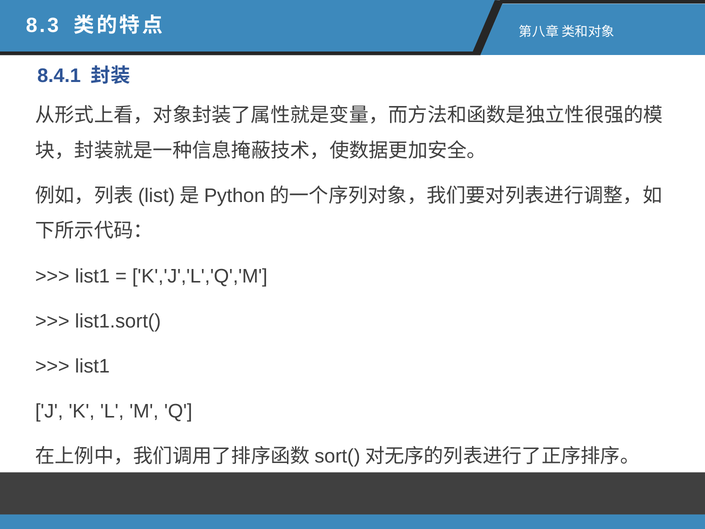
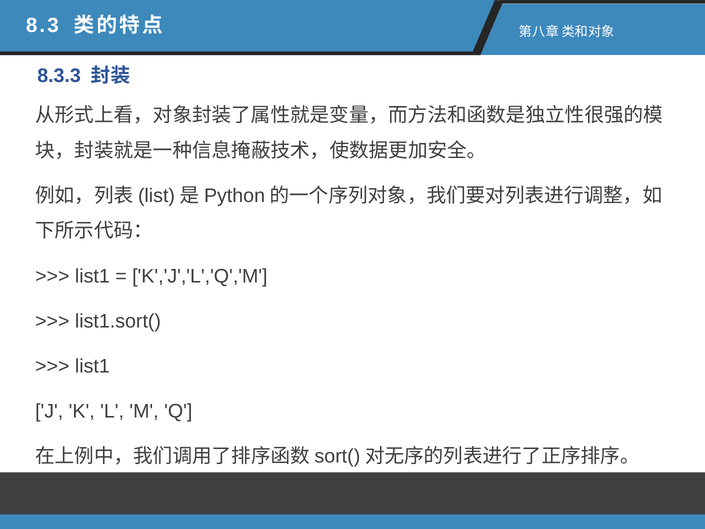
8.4.1: 8.4.1 -> 8.3.3
